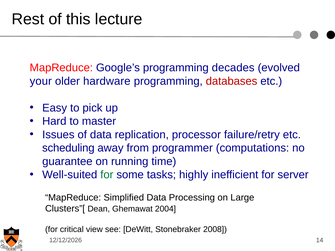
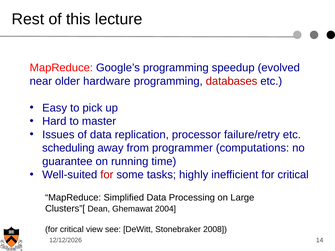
decades: decades -> speedup
your: your -> near
for at (107, 175) colour: green -> red
inefficient for server: server -> critical
